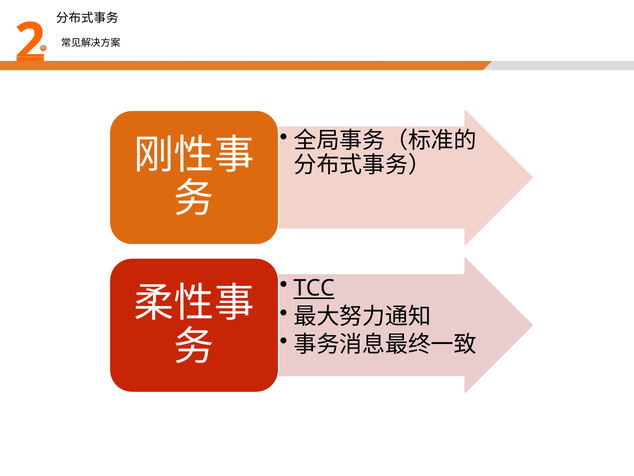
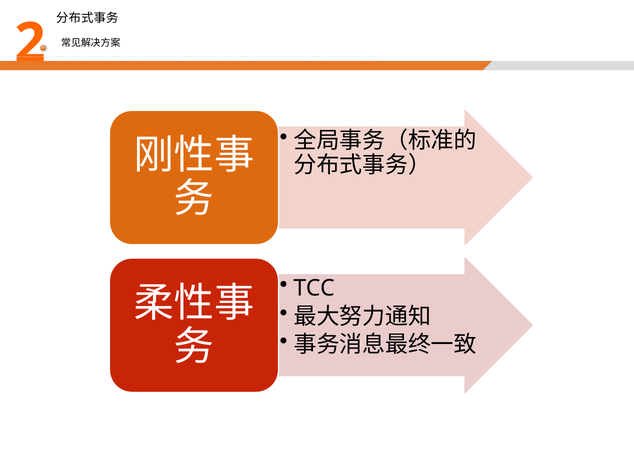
TCC underline: present -> none
